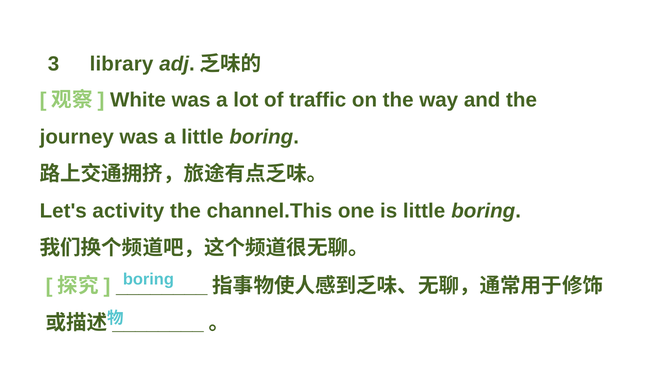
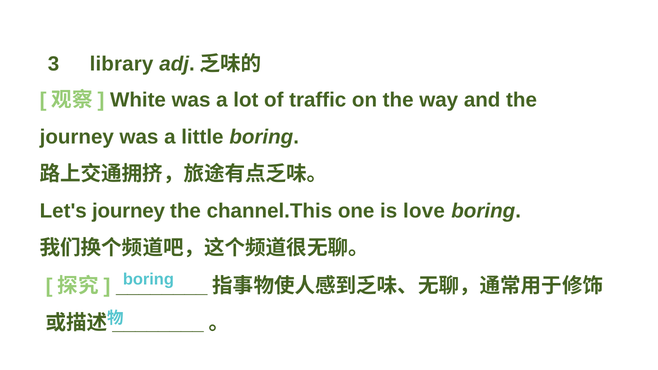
Let's activity: activity -> journey
is little: little -> love
